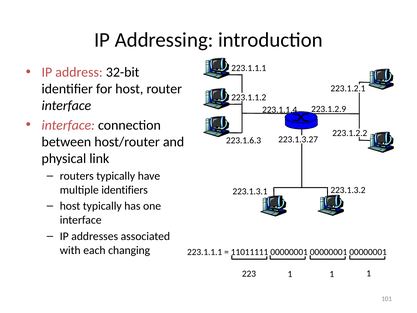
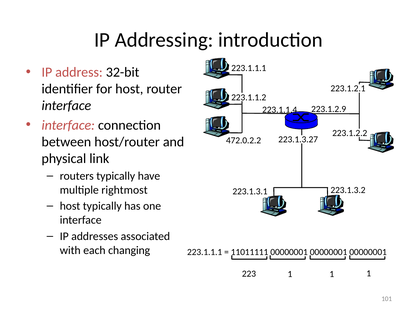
223.1.6.3: 223.1.6.3 -> 472.0.2.2
identifiers: identifiers -> rightmost
